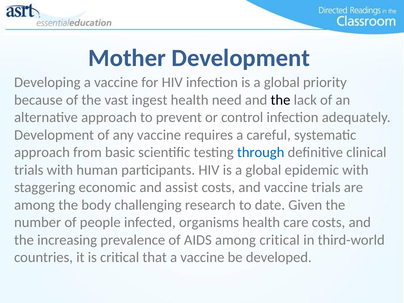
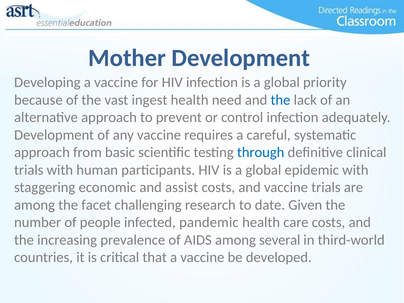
the at (280, 100) colour: black -> blue
body: body -> facet
organisms: organisms -> pandemic
among critical: critical -> several
